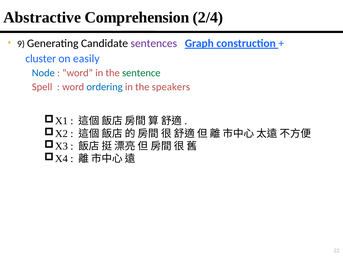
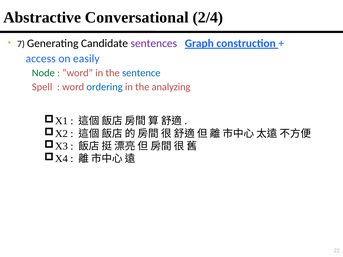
Comprehension: Comprehension -> Conversational
9: 9 -> 7
cluster: cluster -> access
Node colour: blue -> green
sentence colour: green -> blue
speakers: speakers -> analyzing
